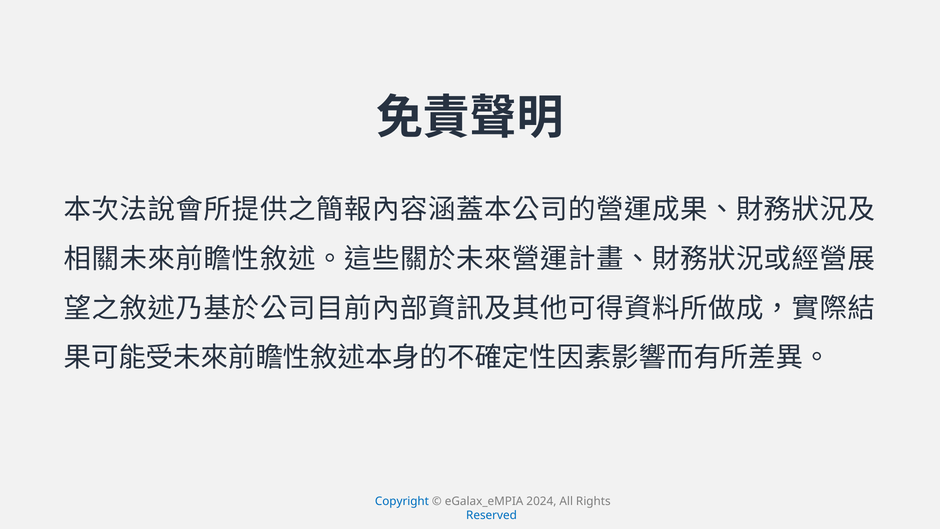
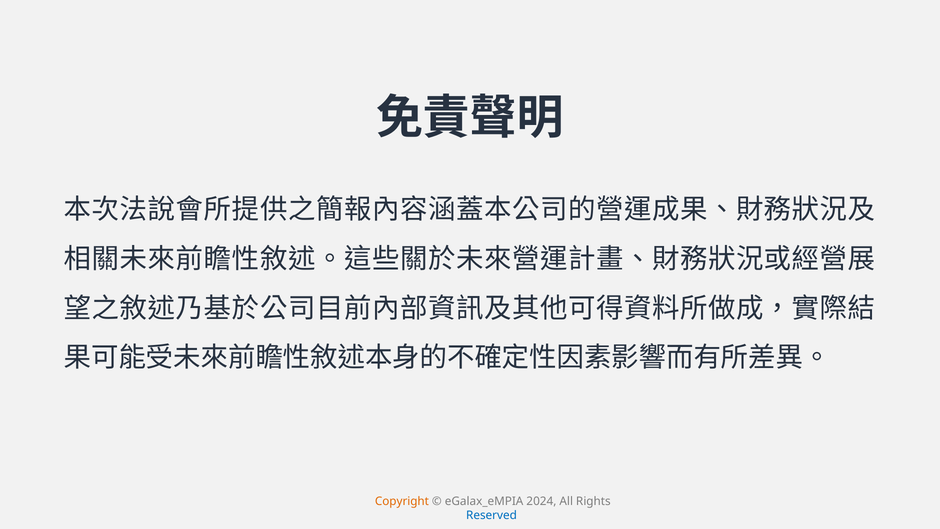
Copyright colour: blue -> orange
